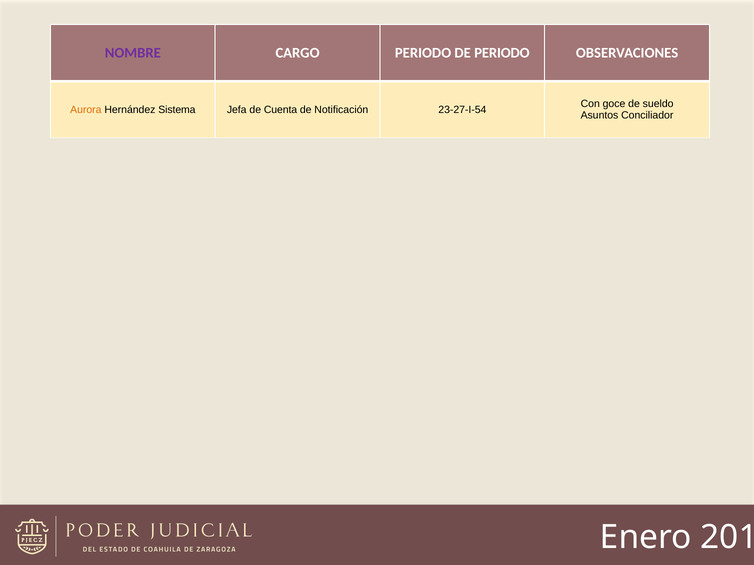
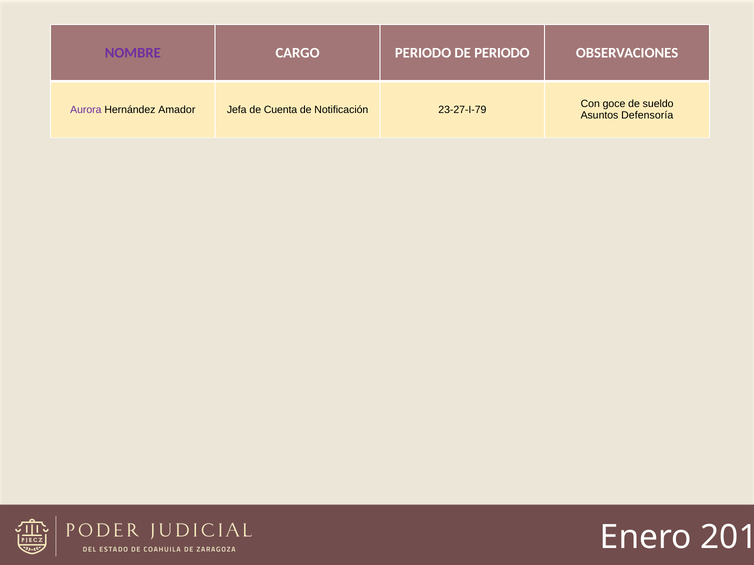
Aurora colour: orange -> purple
Sistema: Sistema -> Amador
23-27-I-54: 23-27-I-54 -> 23-27-I-79
Conciliador: Conciliador -> Defensoría
